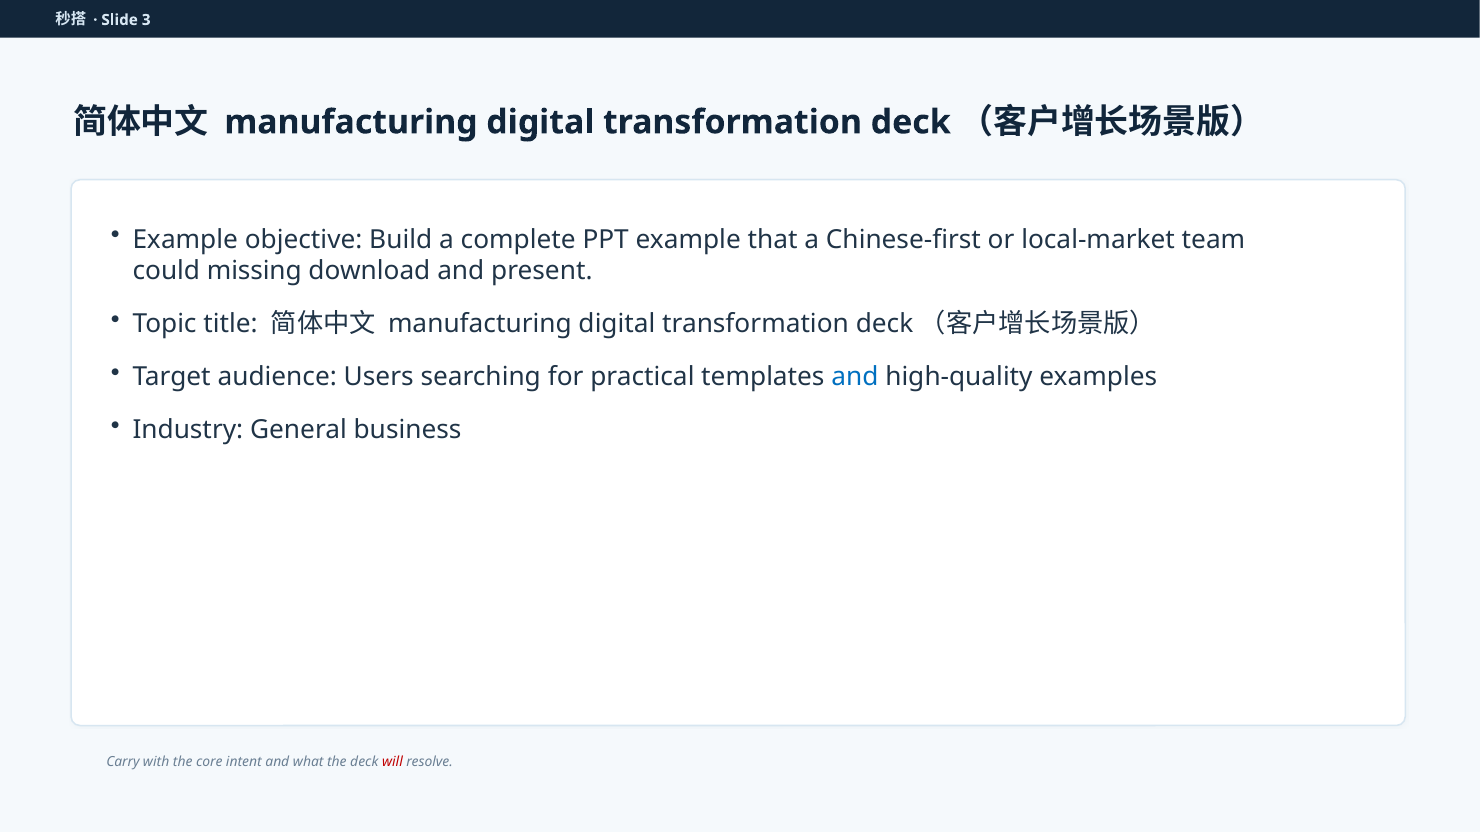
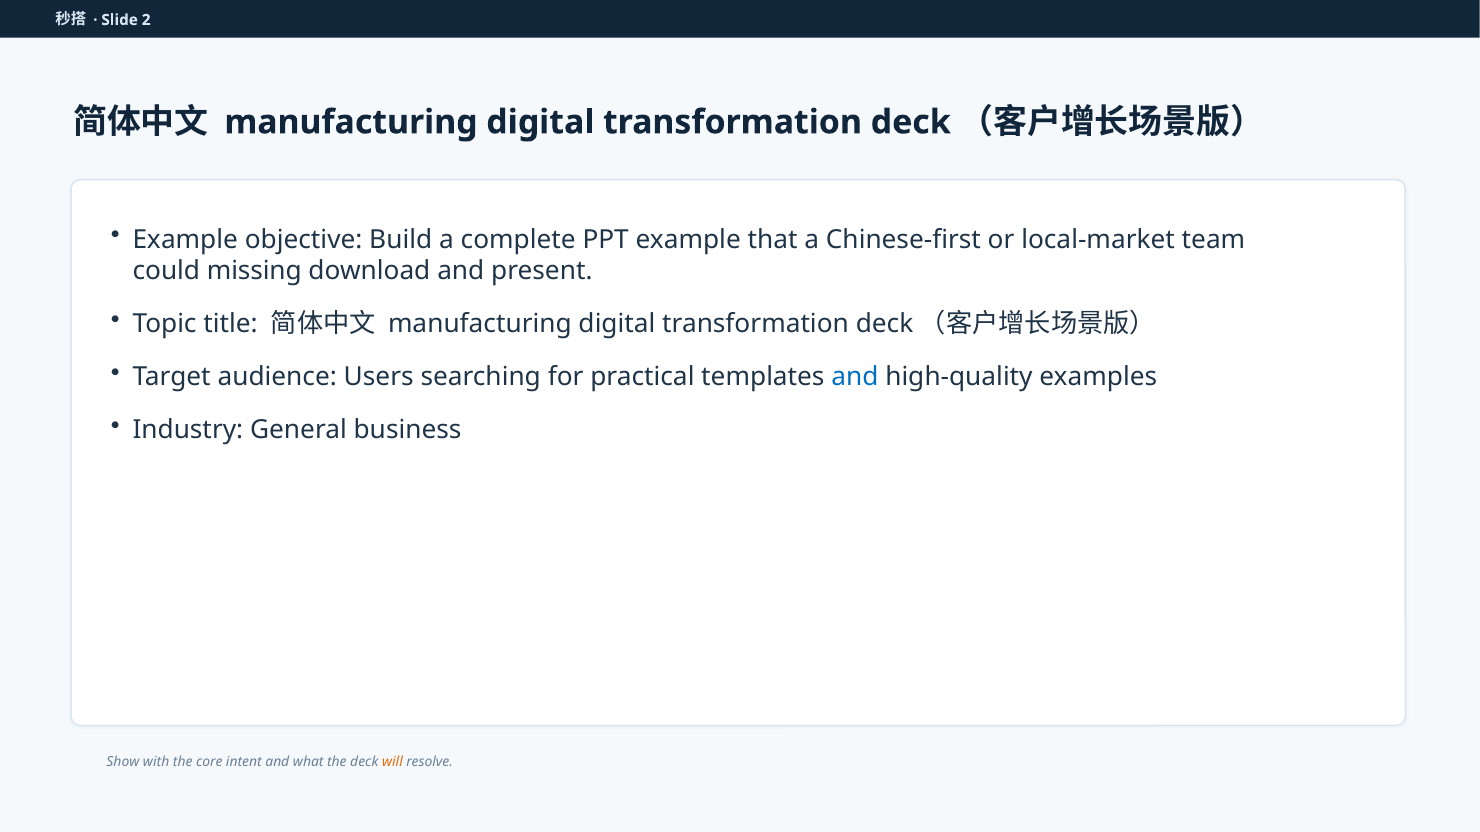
3: 3 -> 2
Carry: Carry -> Show
will colour: red -> orange
